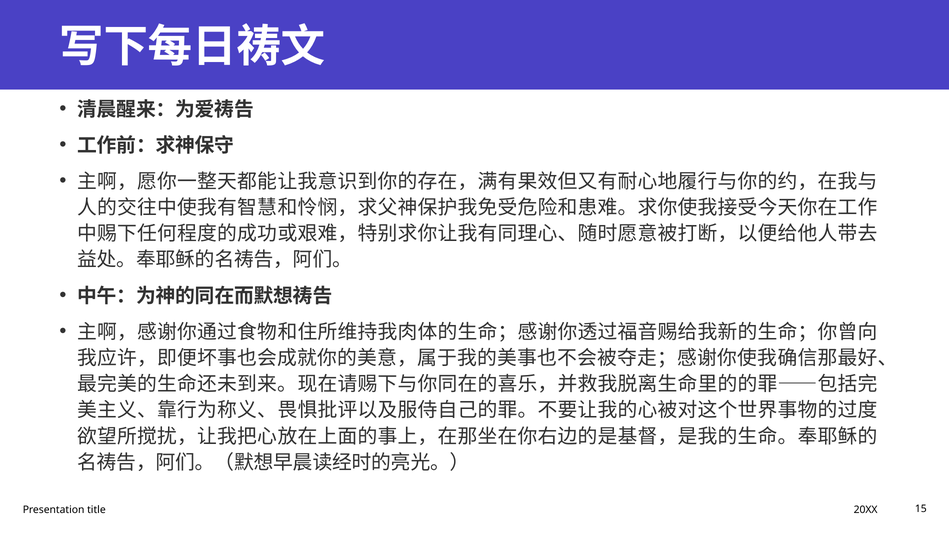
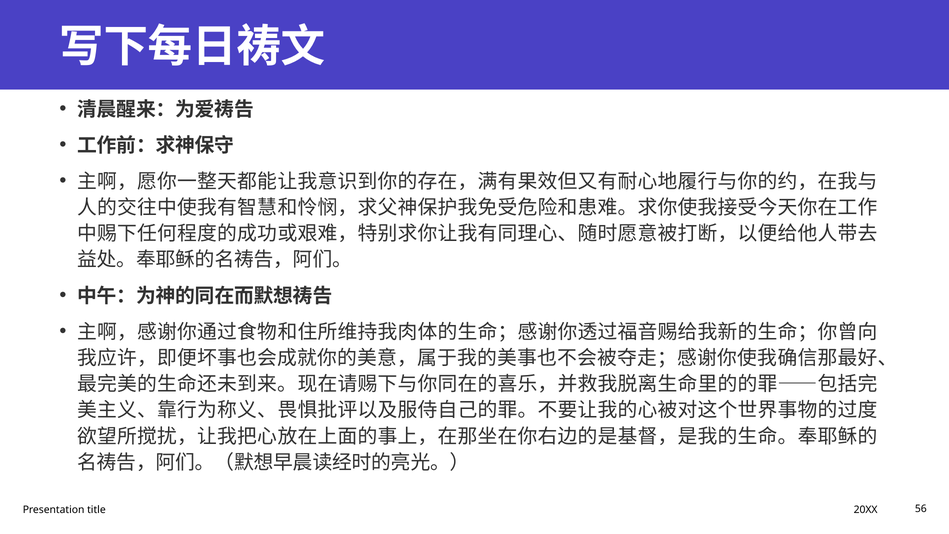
15: 15 -> 56
